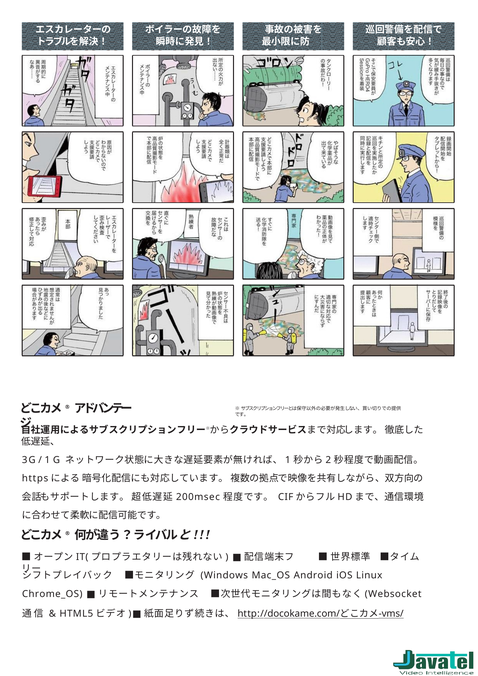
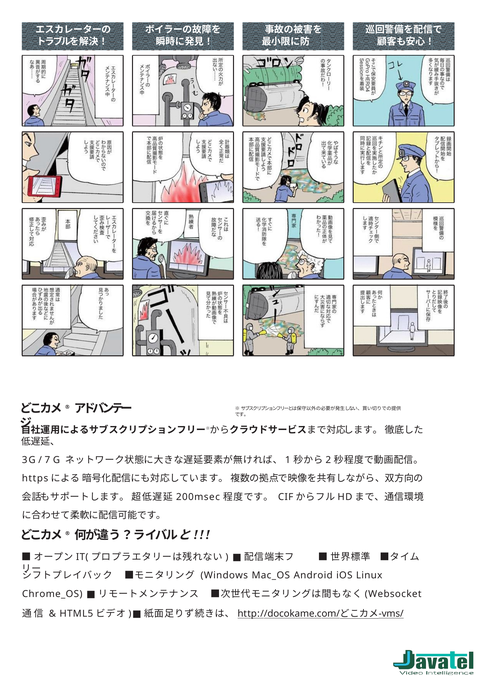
1 at (47, 461): 1 -> 7
